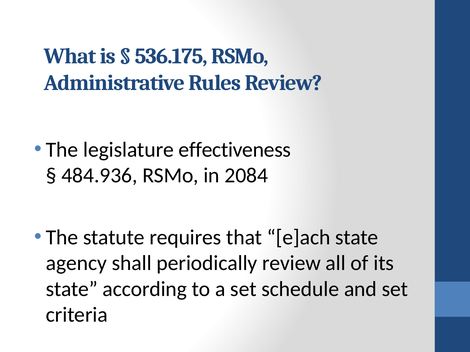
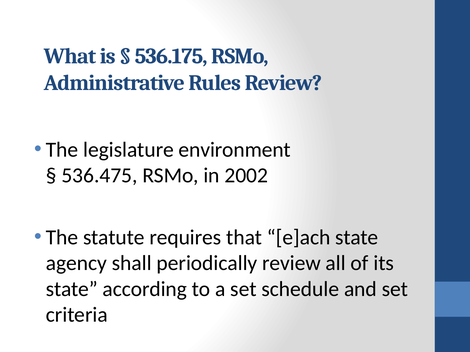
effectiveness: effectiveness -> environment
484.936: 484.936 -> 536.475
2084: 2084 -> 2002
